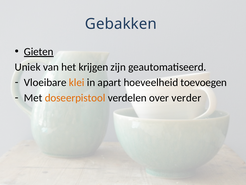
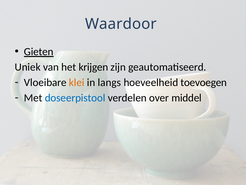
Gebakken: Gebakken -> Waardoor
apart: apart -> langs
doseerpistool colour: orange -> blue
verder: verder -> middel
